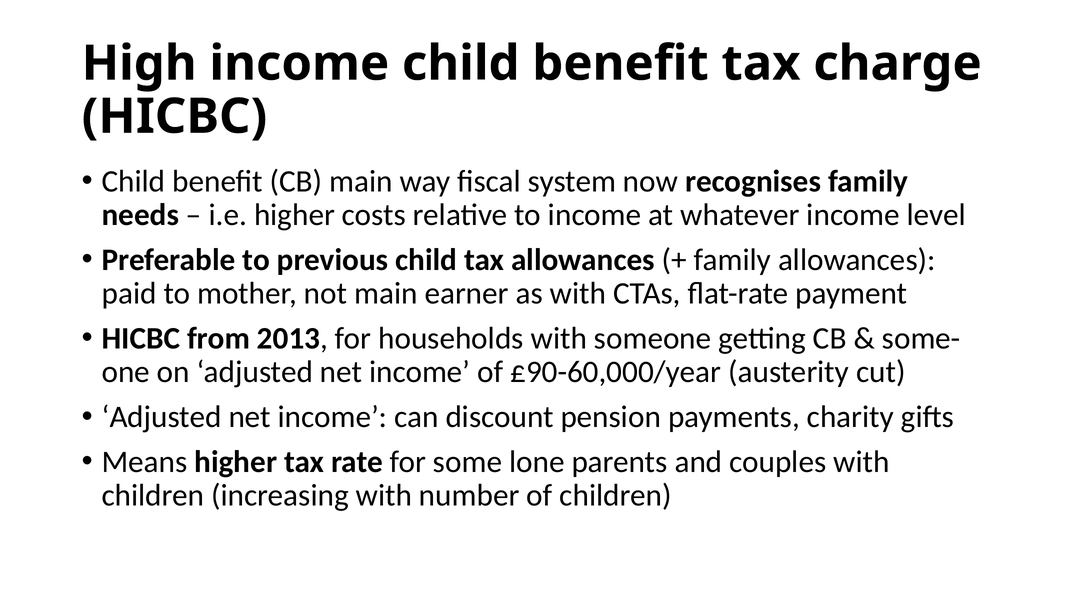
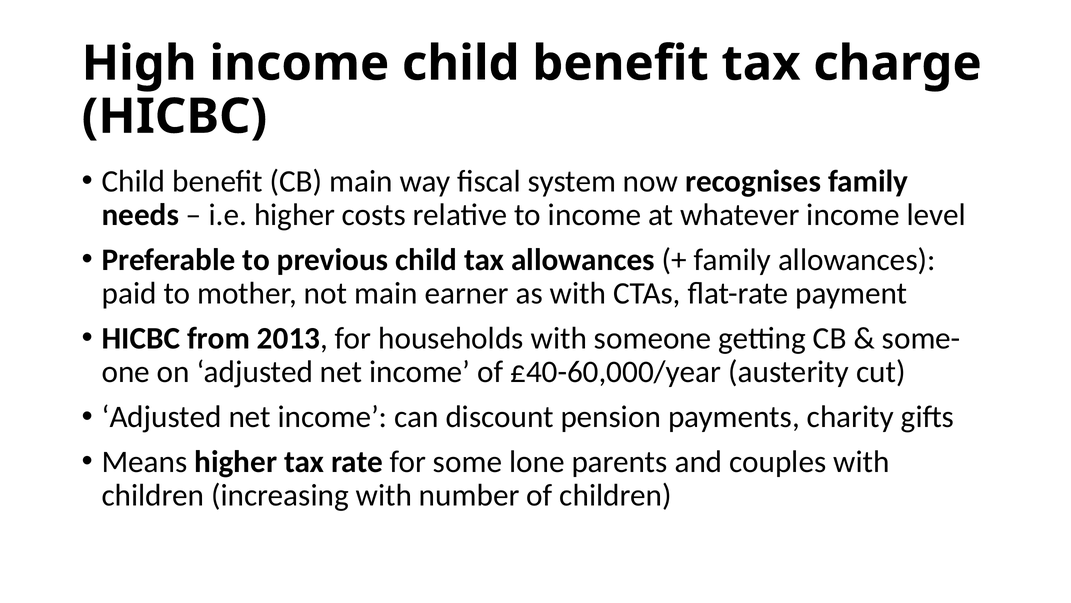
£90-60,000/year: £90-60,000/year -> £40-60,000/year
